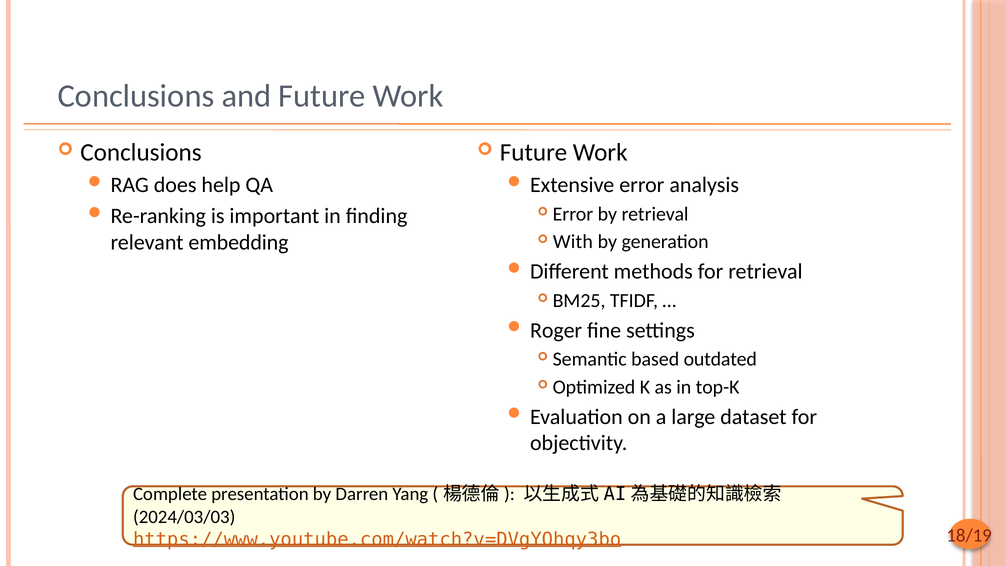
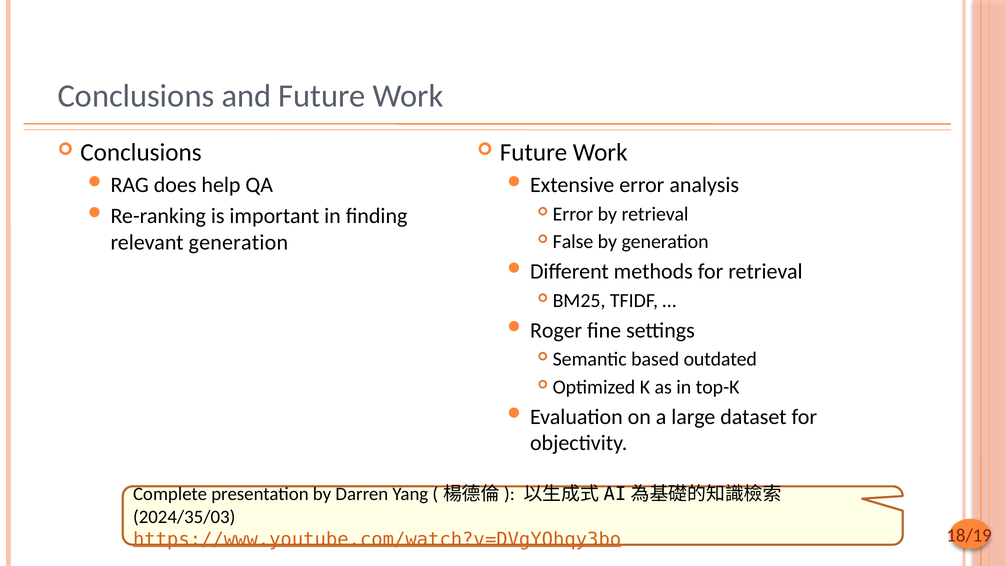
relevant embedding: embedding -> generation
With: With -> False
2024/03/03: 2024/03/03 -> 2024/35/03
